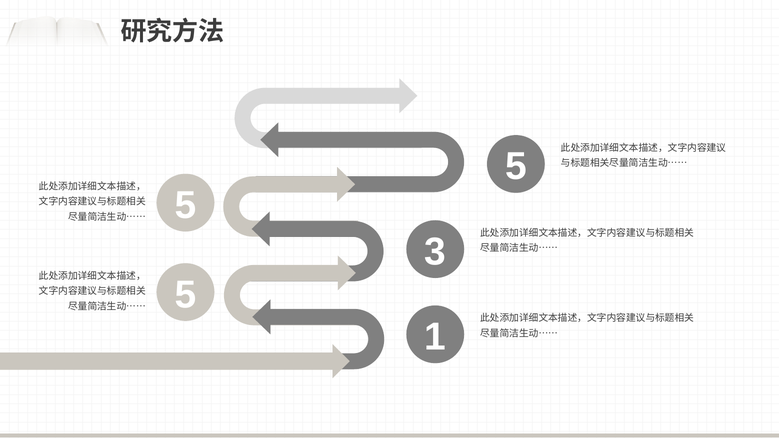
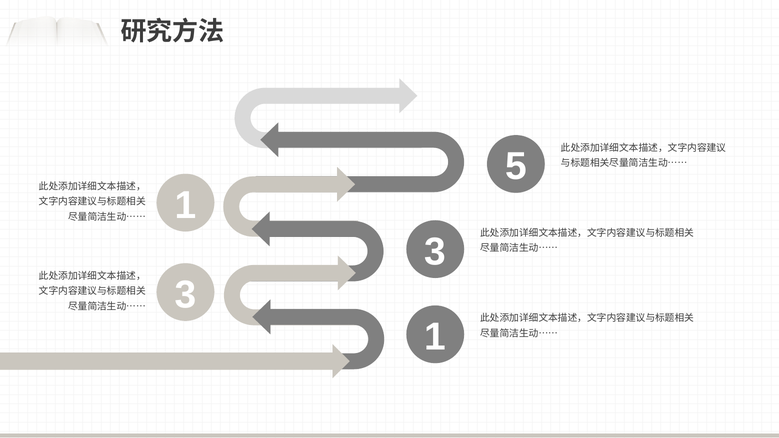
5 at (185, 205): 5 -> 1
5 at (185, 295): 5 -> 3
